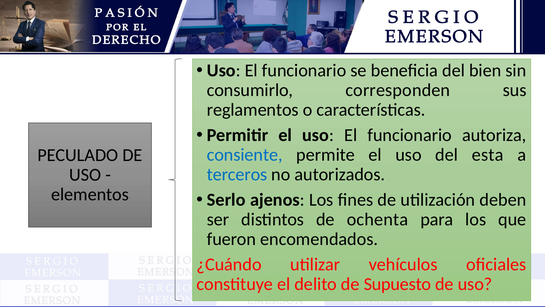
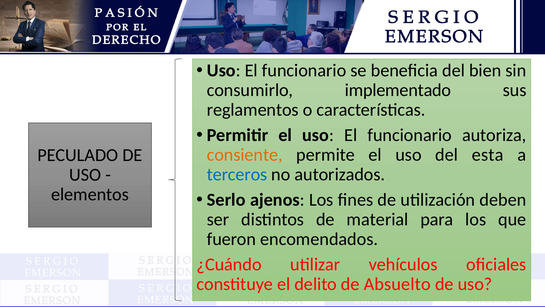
corresponden: corresponden -> implementado
consiente colour: blue -> orange
ochenta: ochenta -> material
Supuesto: Supuesto -> Absuelto
